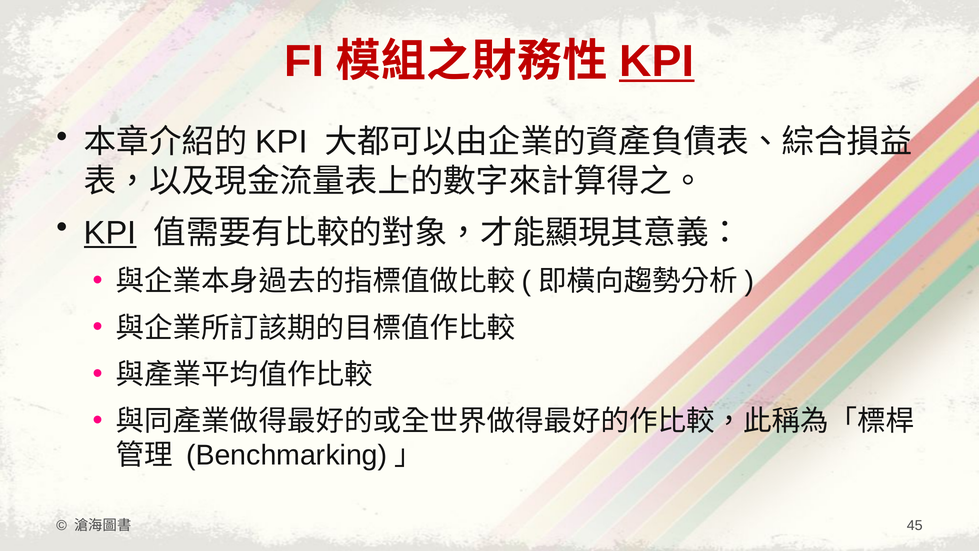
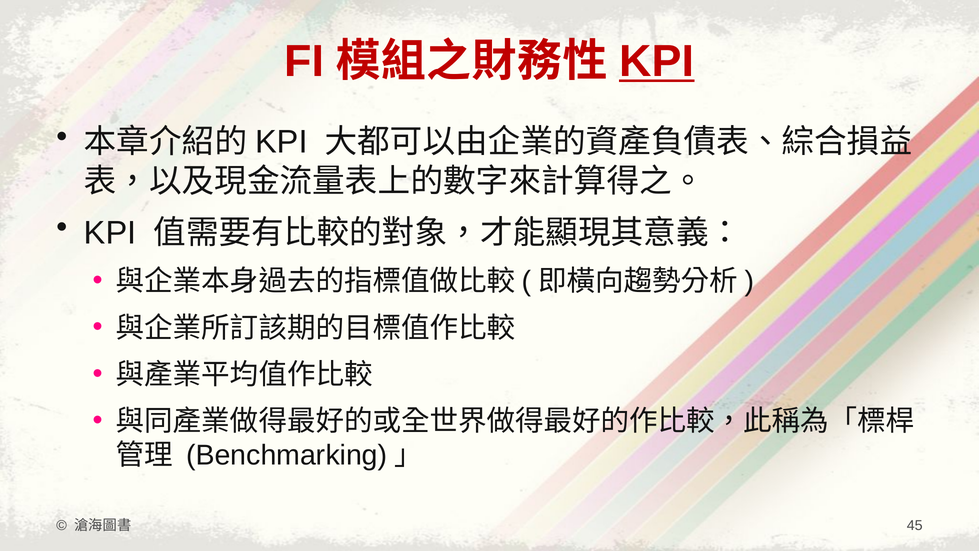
KPI at (110, 233) underline: present -> none
